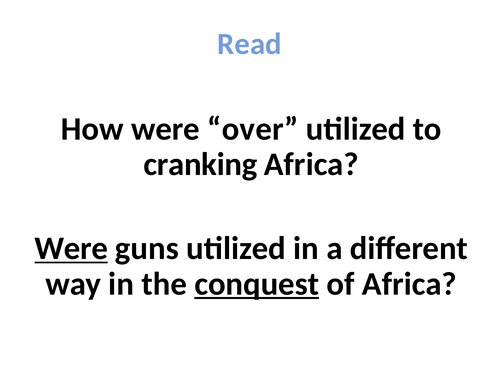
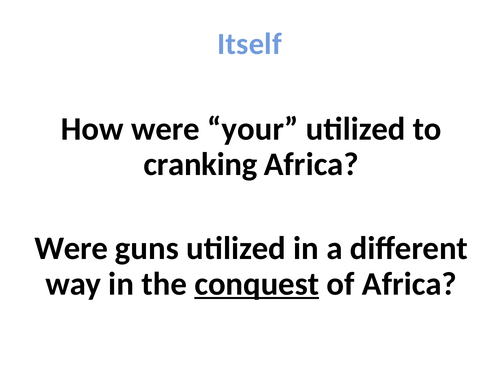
Read: Read -> Itself
over: over -> your
Were at (71, 249) underline: present -> none
